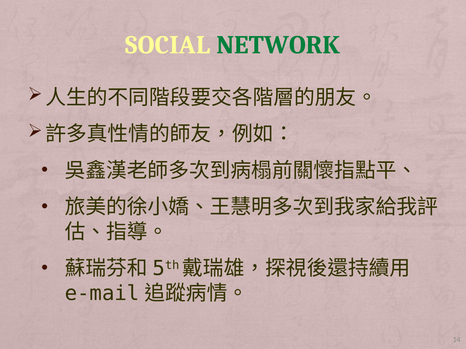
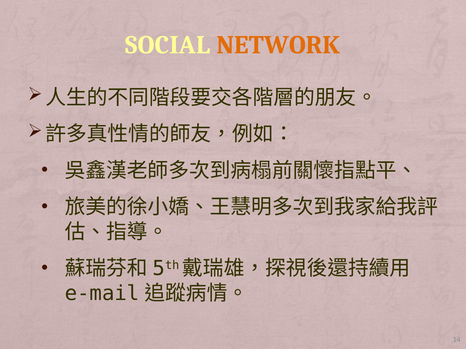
NETWORK colour: green -> orange
